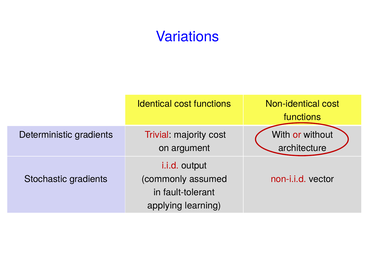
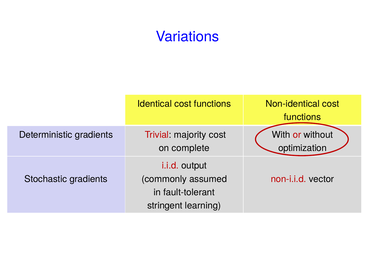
argument: argument -> complete
architecture: architecture -> optimization
applying: applying -> stringent
